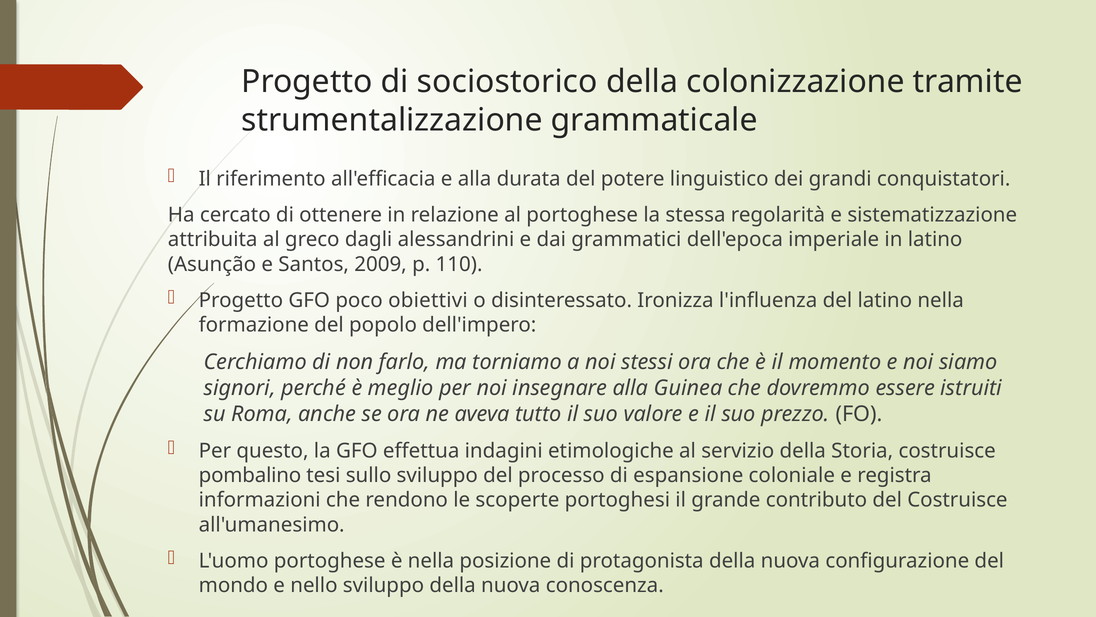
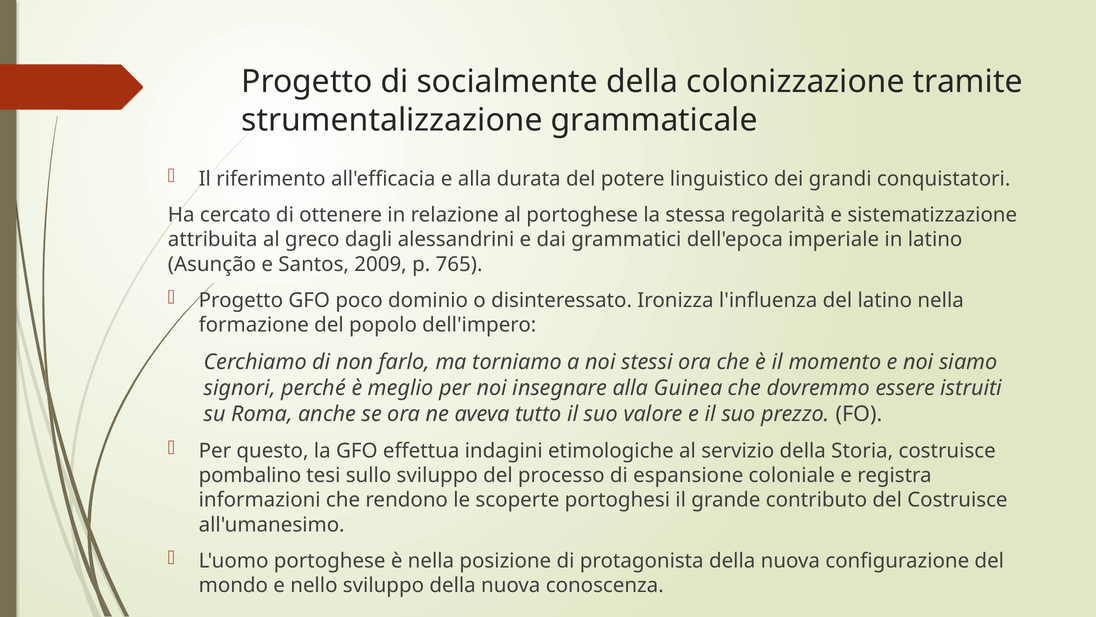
sociostorico: sociostorico -> socialmente
110: 110 -> 765
obiettivi: obiettivi -> dominio
